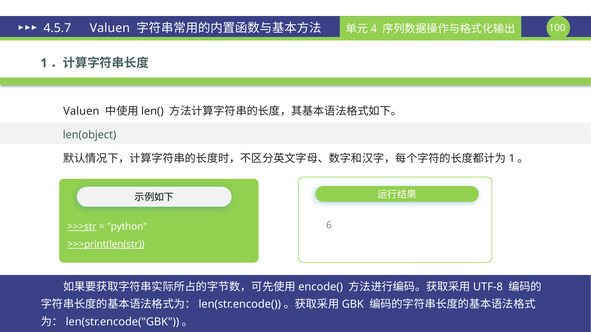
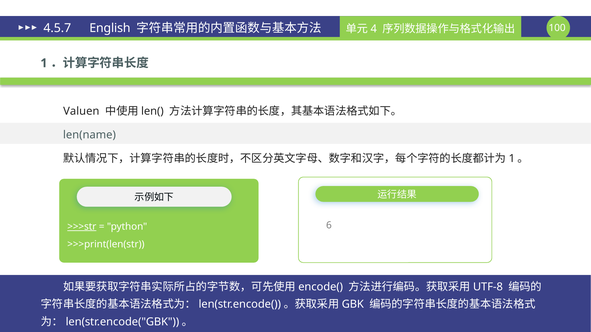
4.5.7 Valuen: Valuen -> English
len(object: len(object -> len(name
>>>print(len(str underline: present -> none
